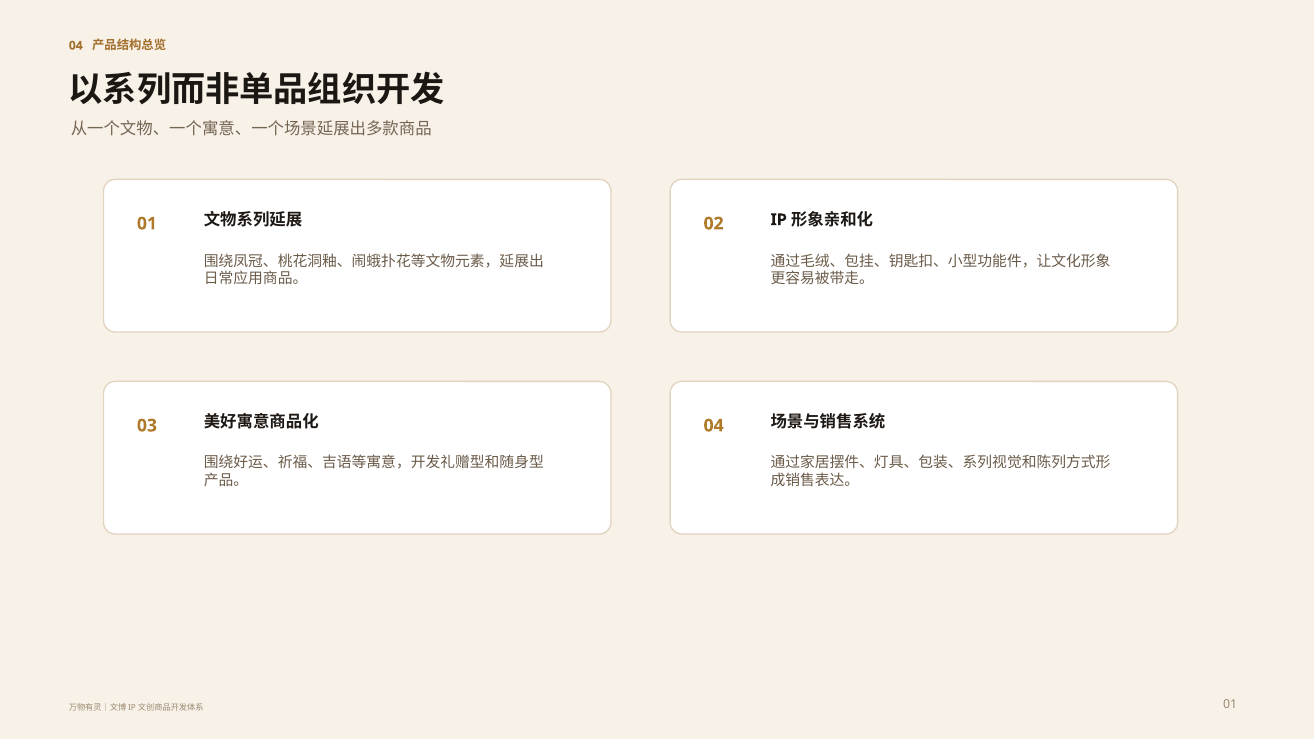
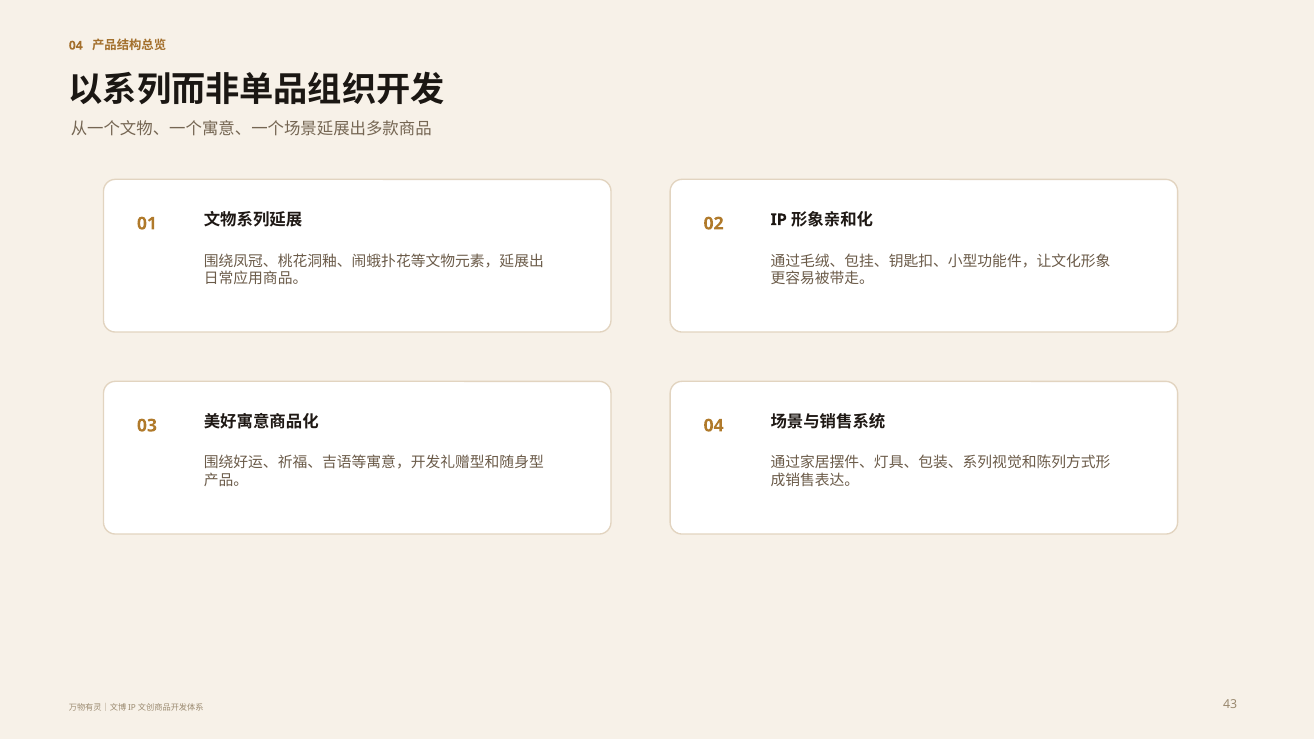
01 at (1230, 705): 01 -> 43
